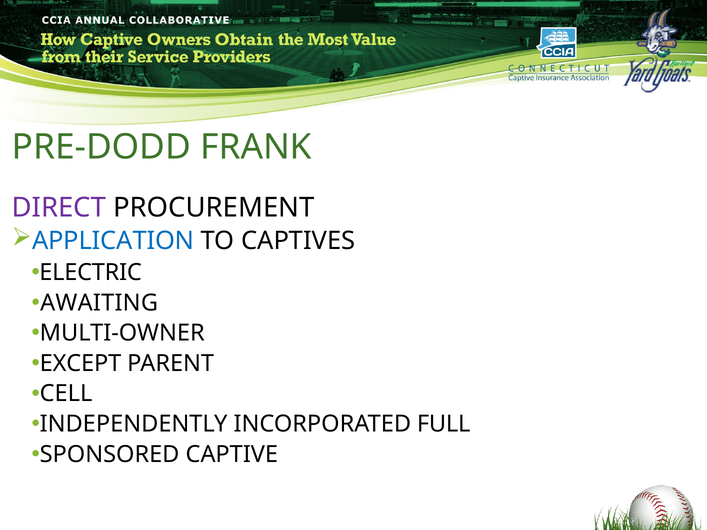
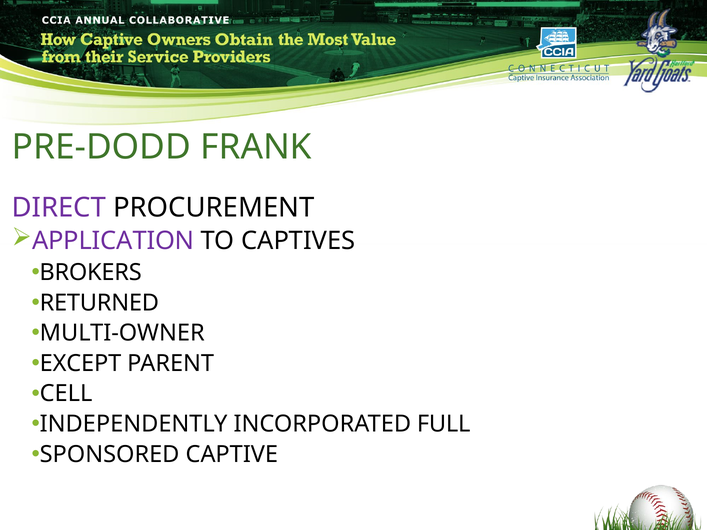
APPLICATION colour: blue -> purple
ELECTRIC: ELECTRIC -> BROKERS
AWAITING: AWAITING -> RETURNED
